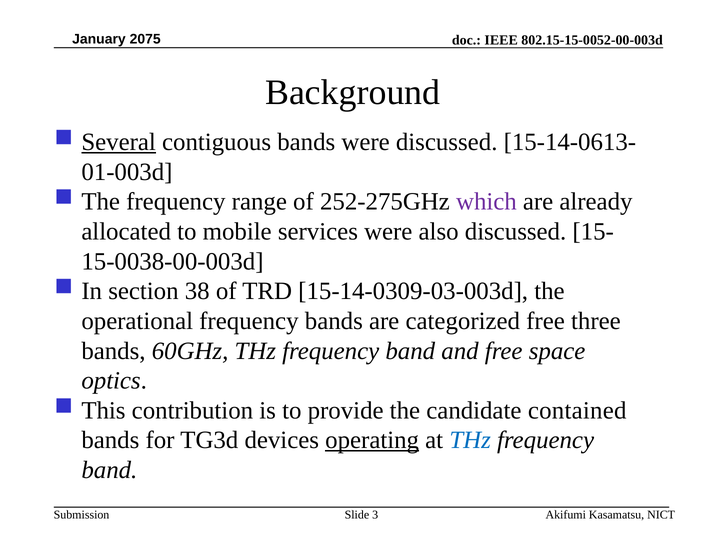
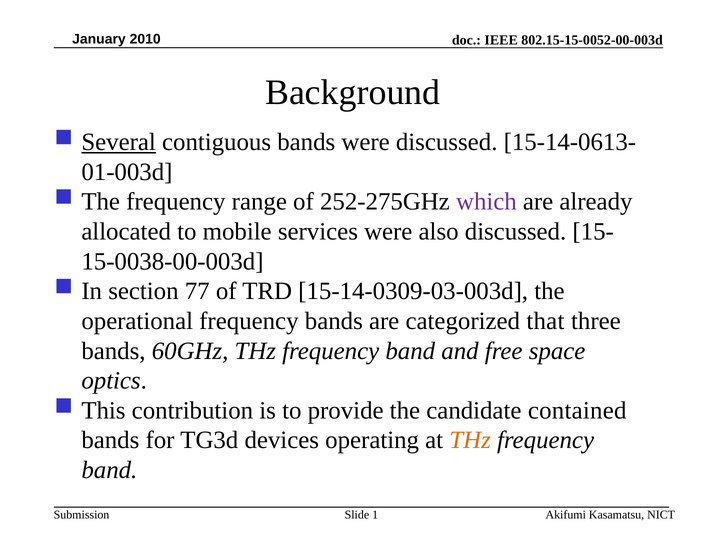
2075: 2075 -> 2010
38: 38 -> 77
categorized free: free -> that
operating underline: present -> none
THz at (470, 441) colour: blue -> orange
3: 3 -> 1
